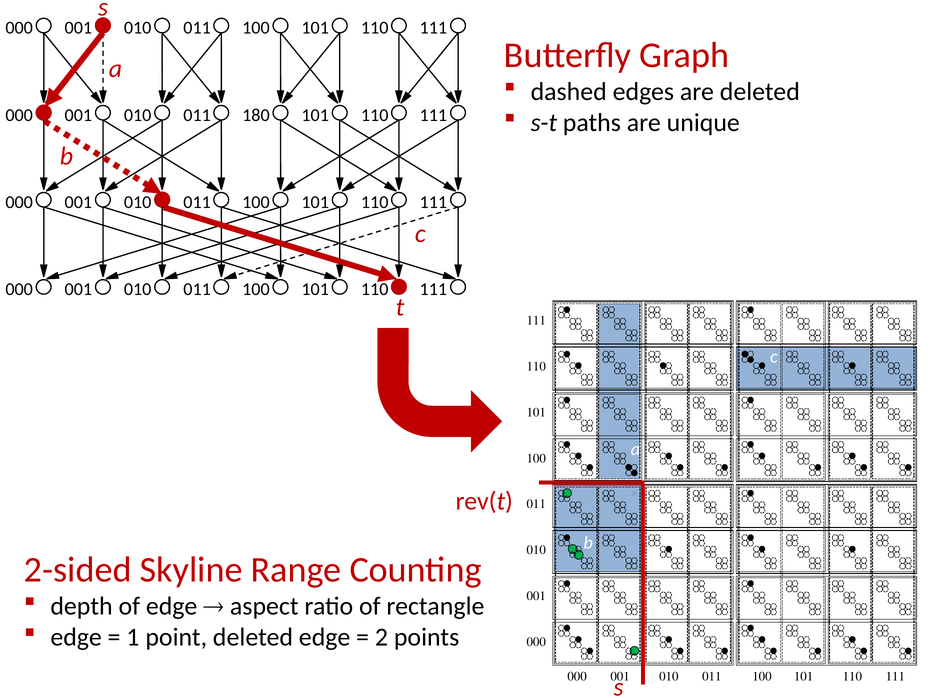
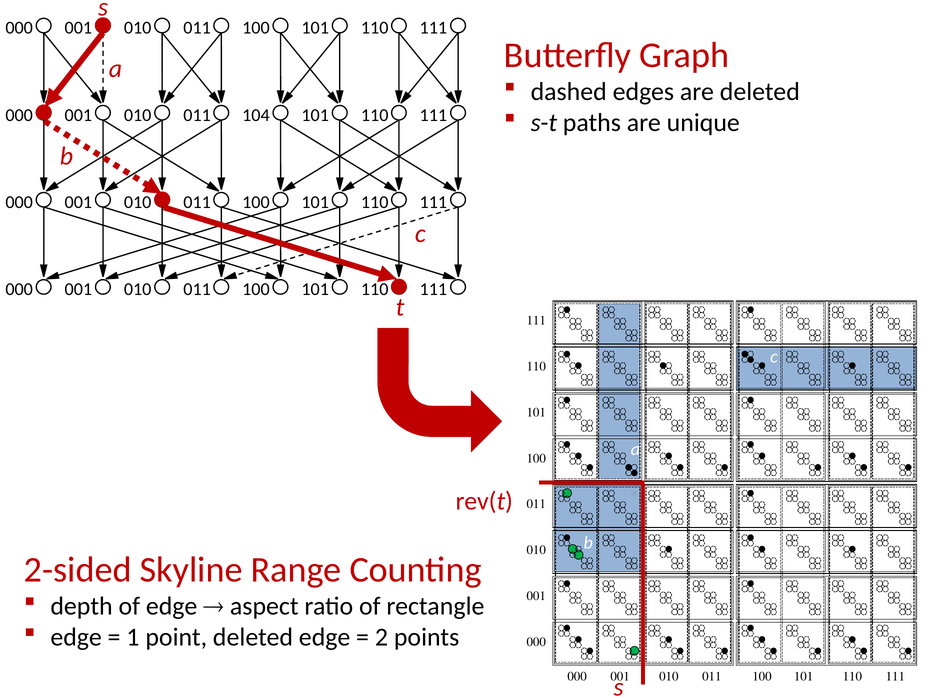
180: 180 -> 104
